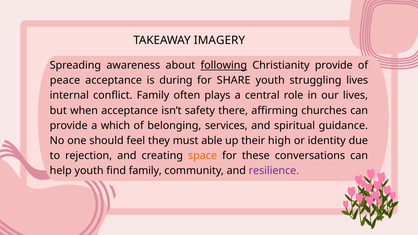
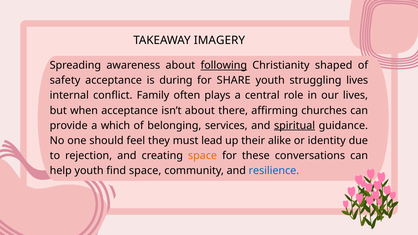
Christianity provide: provide -> shaped
peace: peace -> safety
isn’t safety: safety -> about
spiritual underline: none -> present
able: able -> lead
high: high -> alike
find family: family -> space
resilience colour: purple -> blue
